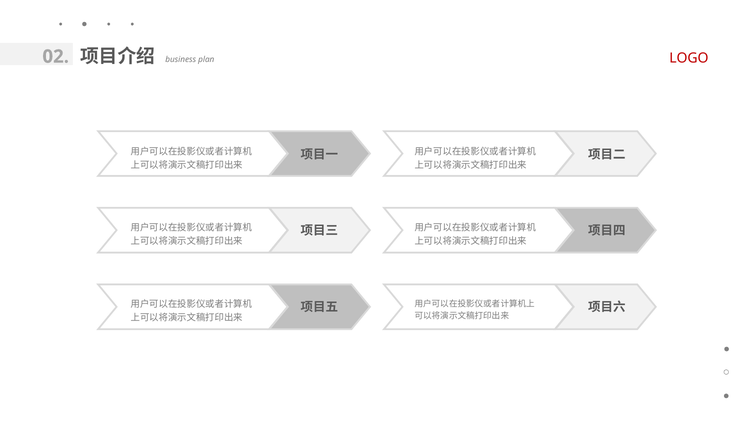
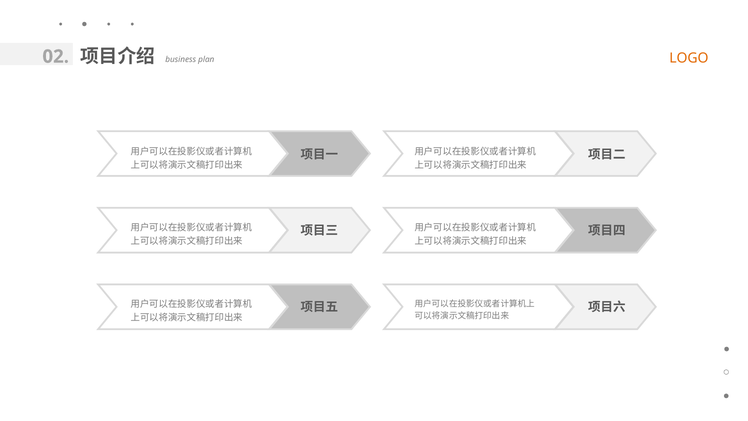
LOGO colour: red -> orange
